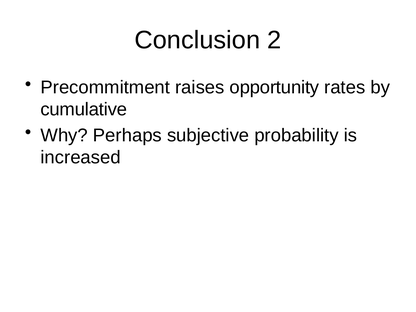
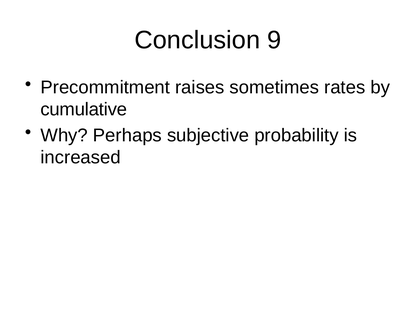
2: 2 -> 9
opportunity: opportunity -> sometimes
